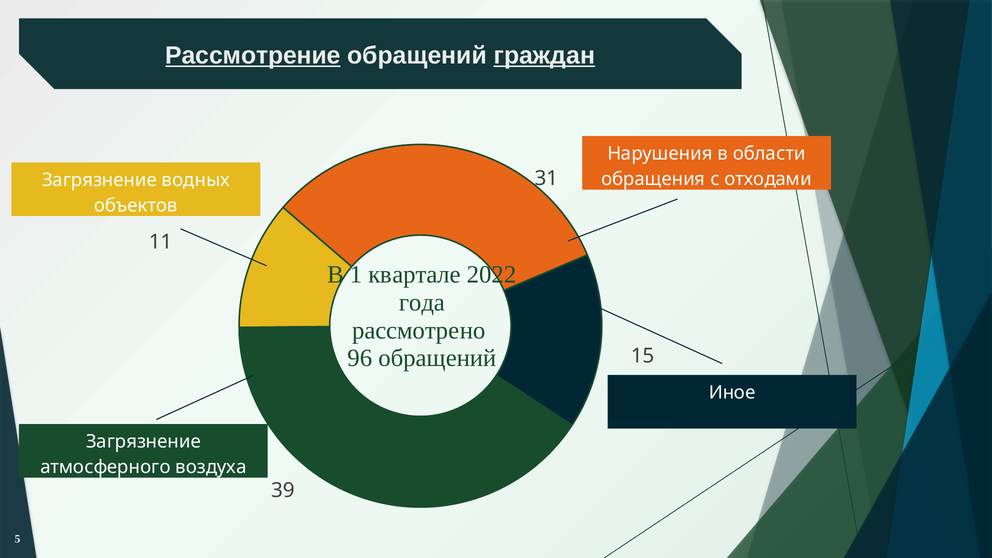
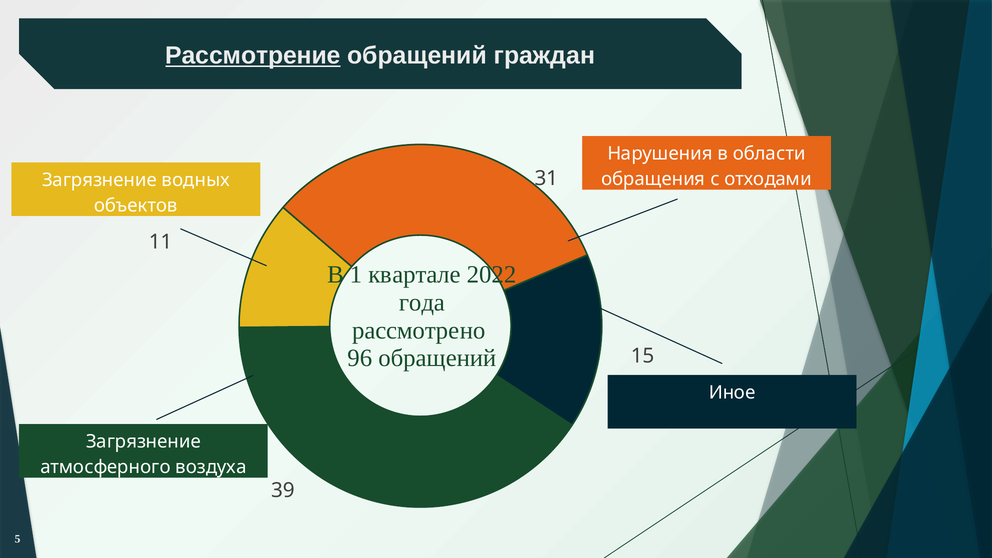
граждан underline: present -> none
